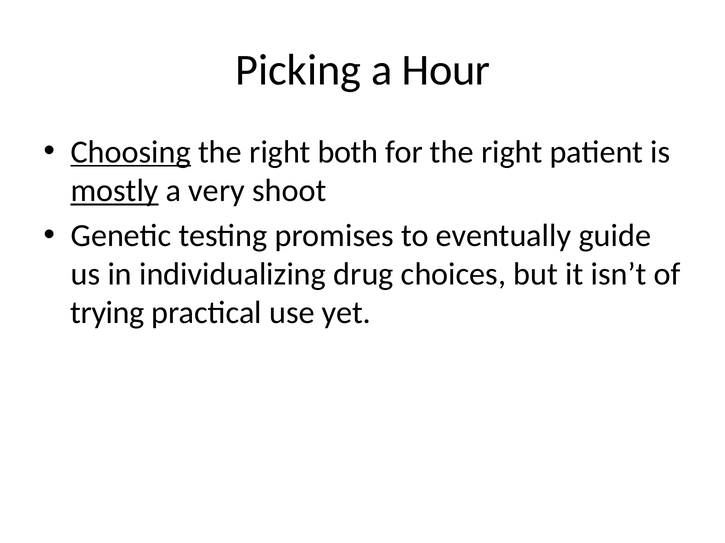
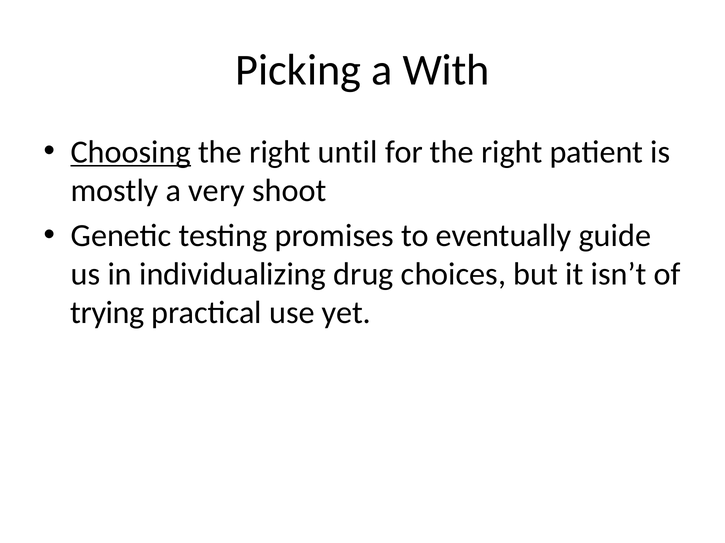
Hour: Hour -> With
both: both -> until
mostly underline: present -> none
